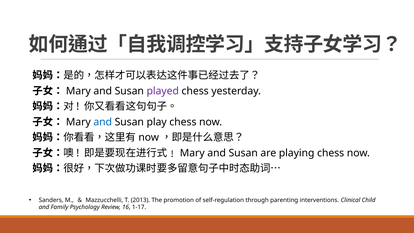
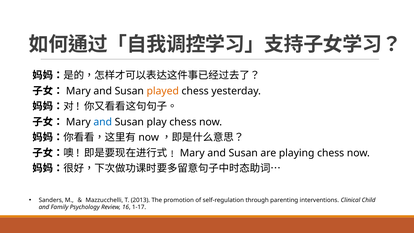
played colour: purple -> orange
